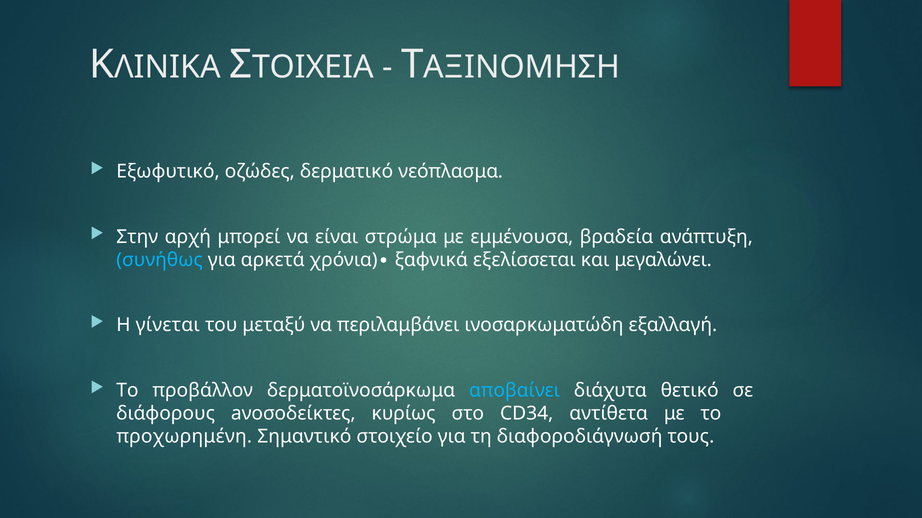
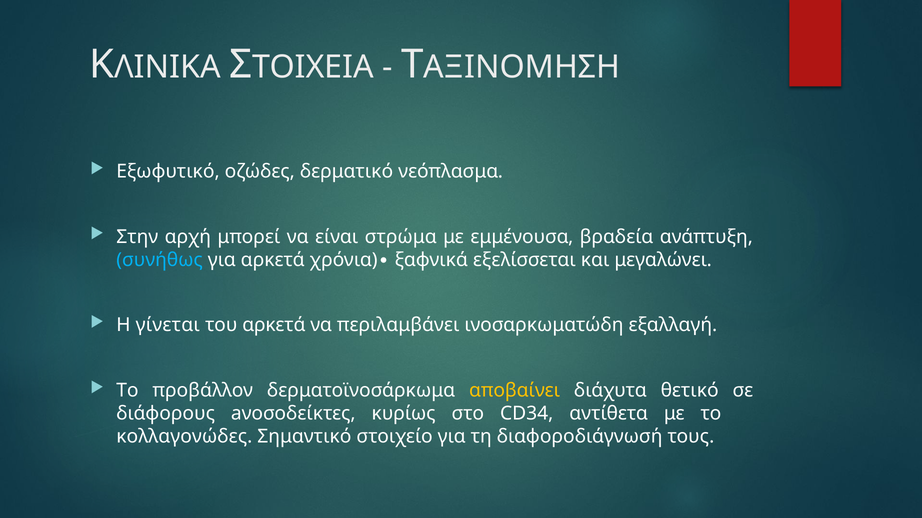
του μεταξύ: μεταξύ -> αρκετά
αποβαίνει colour: light blue -> yellow
προχωρημένη: προχωρημένη -> κολλαγονώδες
